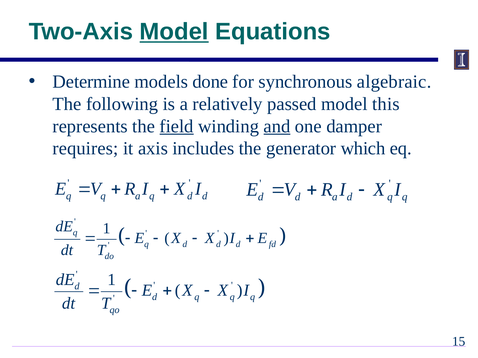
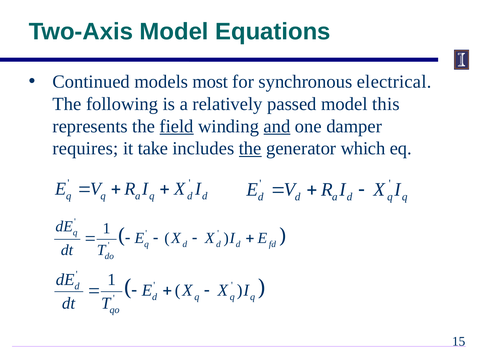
Model at (174, 32) underline: present -> none
Determine: Determine -> Continued
done: done -> most
algebraic: algebraic -> electrical
axis: axis -> take
the at (250, 149) underline: none -> present
